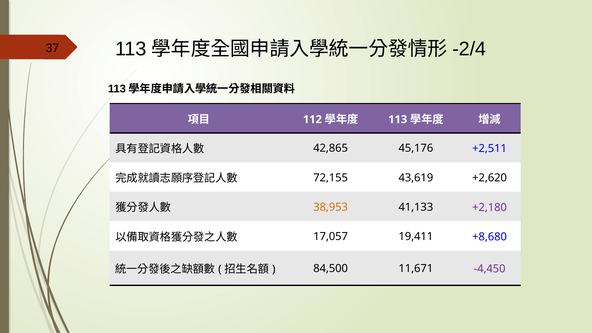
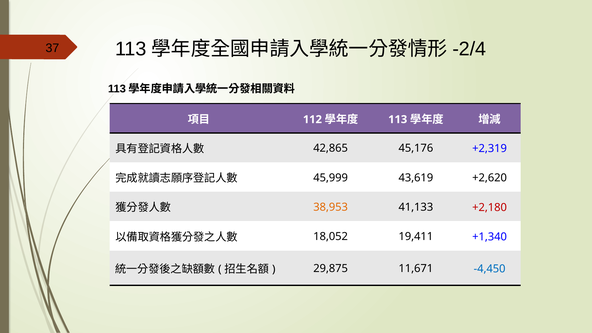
+2,511: +2,511 -> +2,319
72,155: 72,155 -> 45,999
+2,180 colour: purple -> red
17,057: 17,057 -> 18,052
+8,680: +8,680 -> +1,340
84,500: 84,500 -> 29,875
-4,450 colour: purple -> blue
